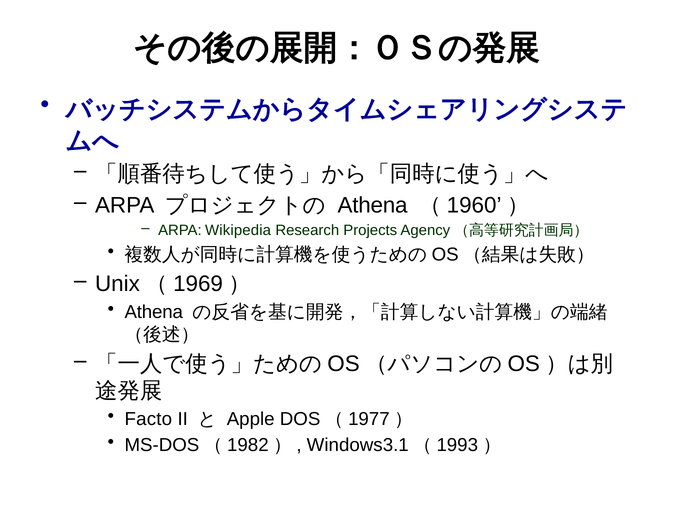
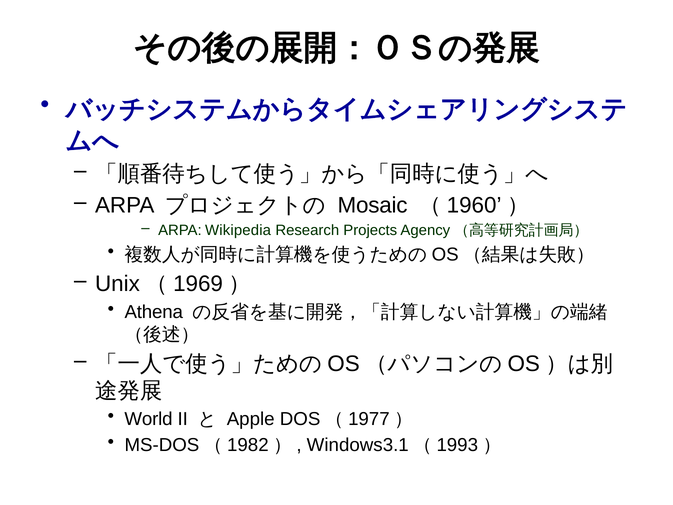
Athena at (373, 205): Athena -> Mosaic
Facto: Facto -> World
